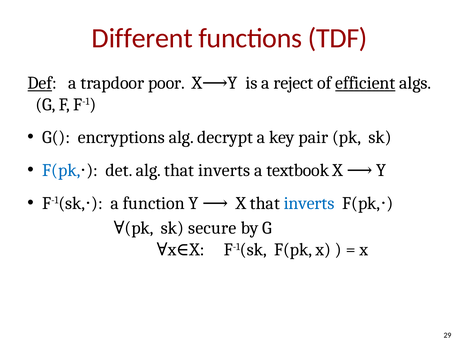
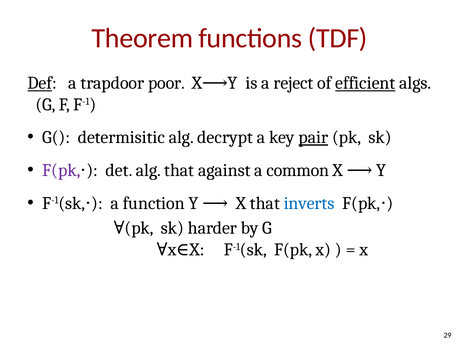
Different: Different -> Theorem
encryptions: encryptions -> determisitic
pair underline: none -> present
F(pk at (61, 170) colour: blue -> purple
alg that inverts: inverts -> against
textbook: textbook -> common
secure: secure -> harder
